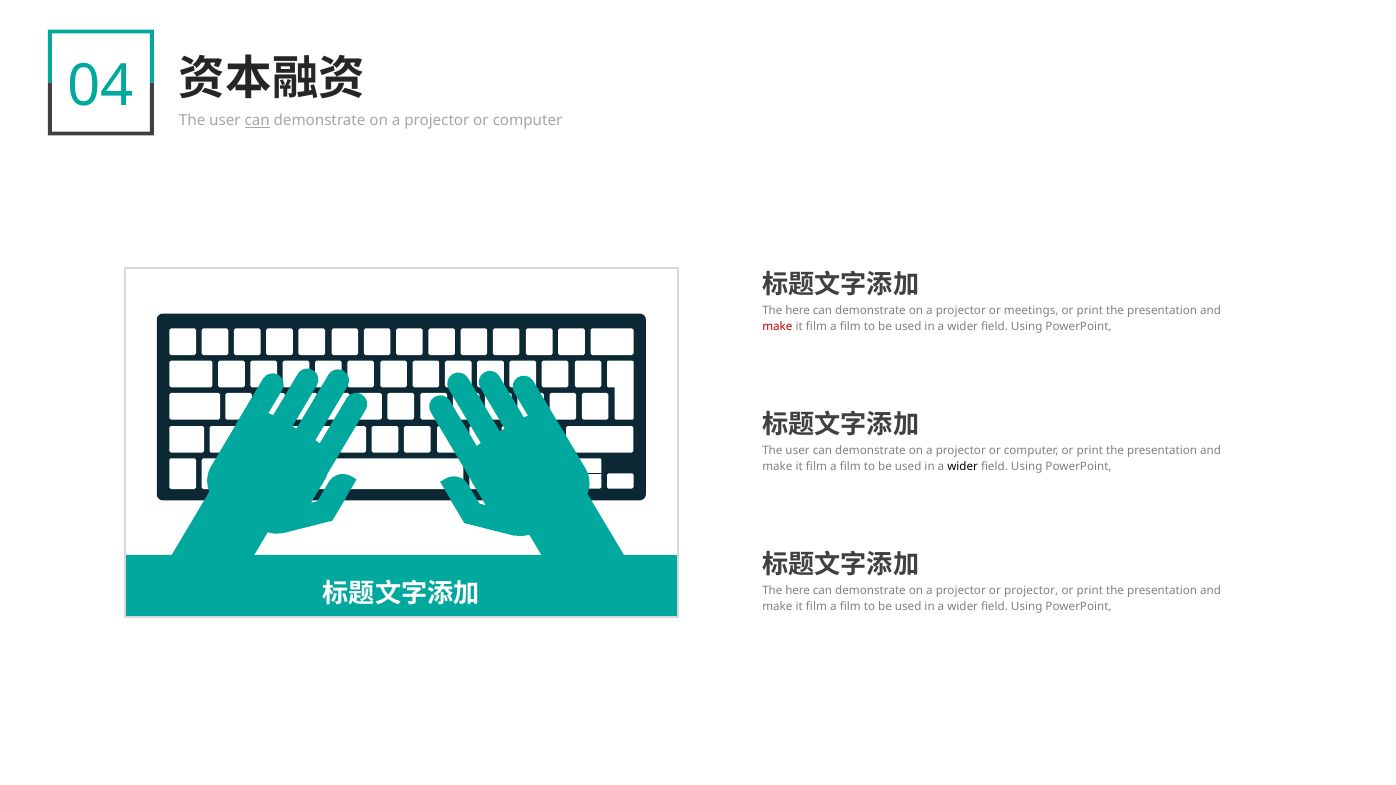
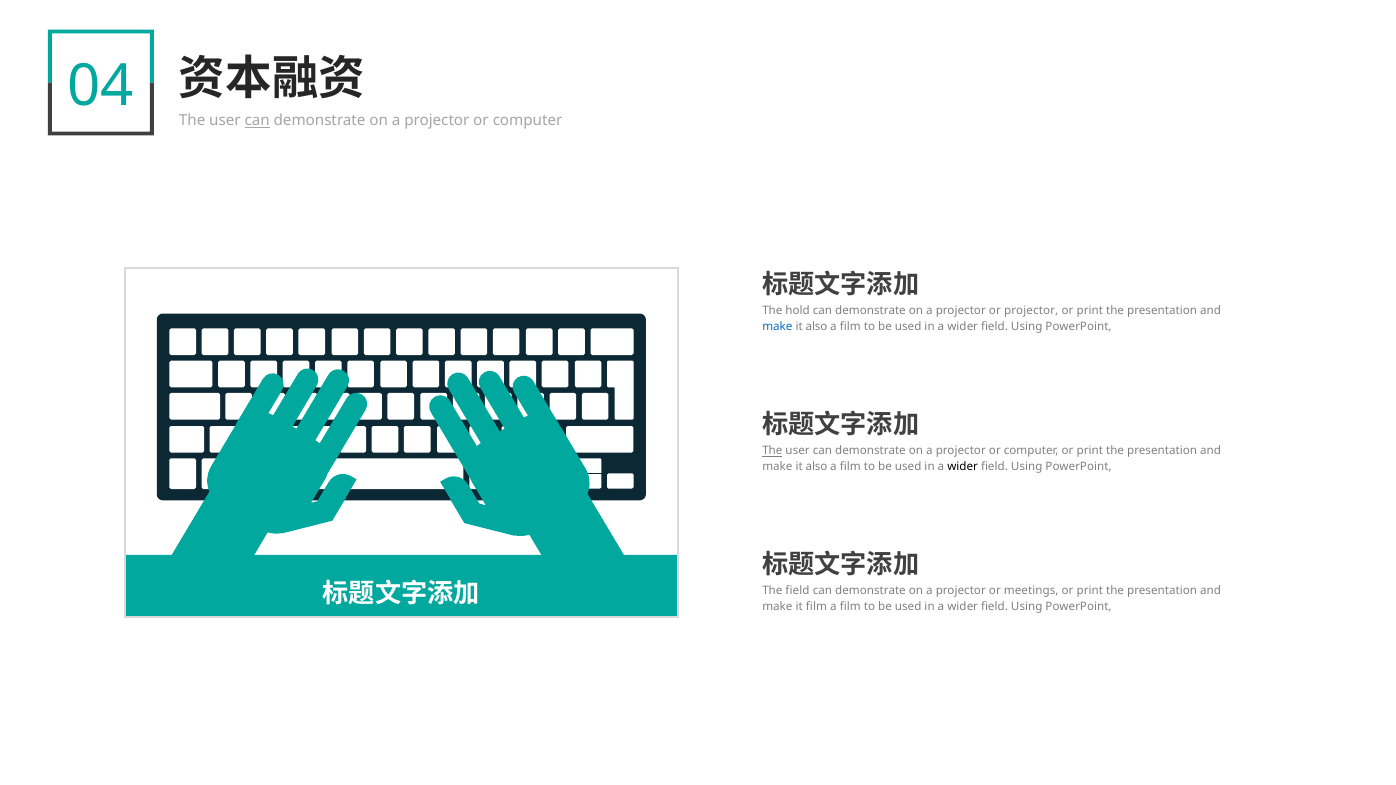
here at (798, 311): here -> hold
or meetings: meetings -> projector
make at (777, 327) colour: red -> blue
film at (816, 327): film -> also
The at (772, 451) underline: none -> present
film at (816, 467): film -> also
here at (798, 591): here -> field
or projector: projector -> meetings
